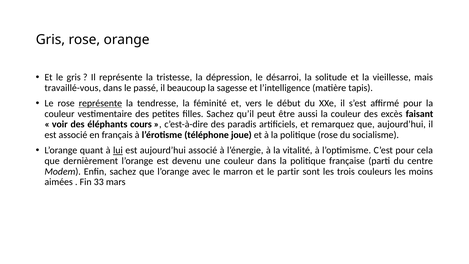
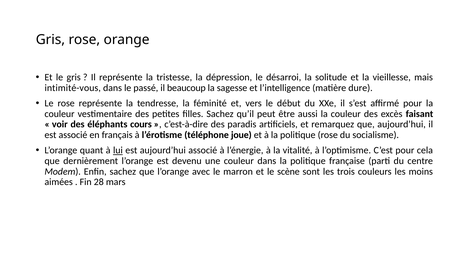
travaillé-vous: travaillé-vous -> intimité-vous
tapis: tapis -> dure
représente at (100, 103) underline: present -> none
partir: partir -> scène
33: 33 -> 28
